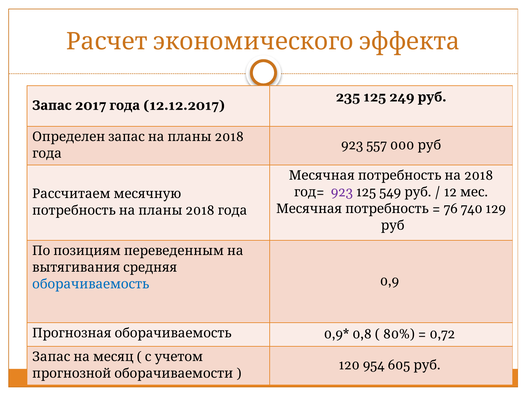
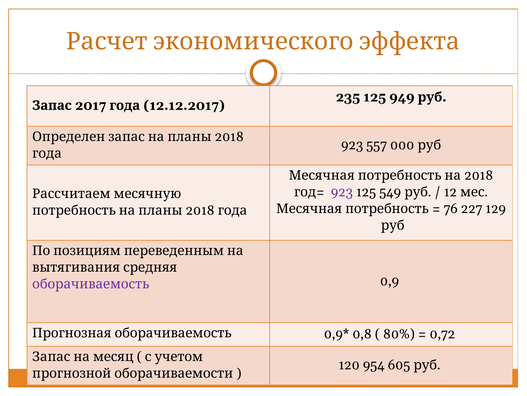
249: 249 -> 949
740: 740 -> 227
оборачиваемость colour: blue -> purple
